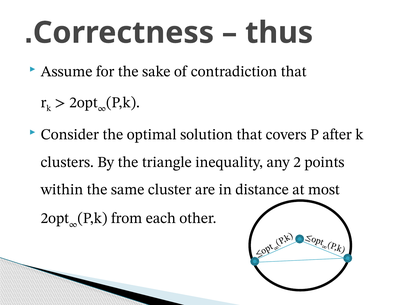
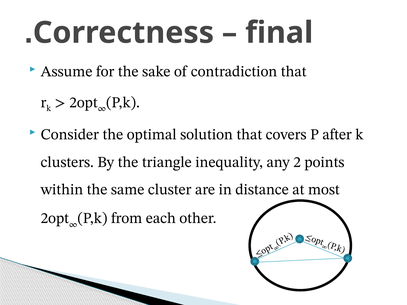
thus: thus -> final
